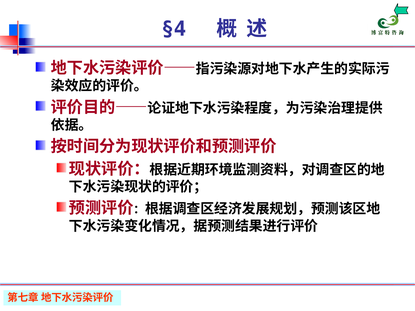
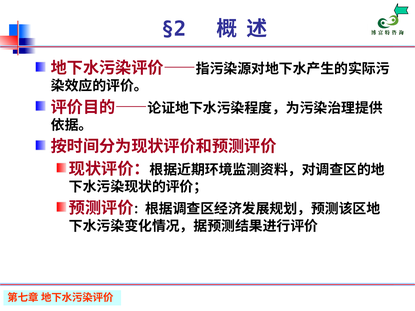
§4: §4 -> §2
